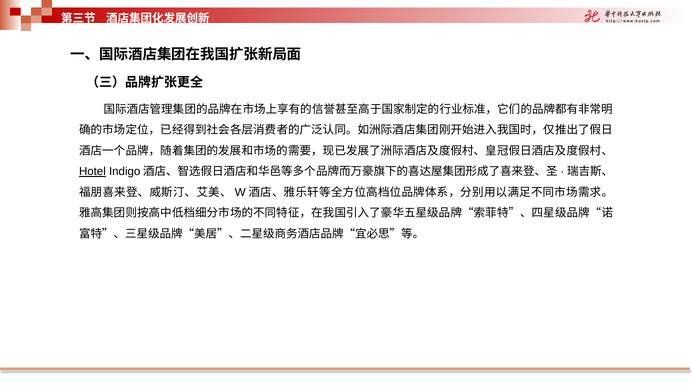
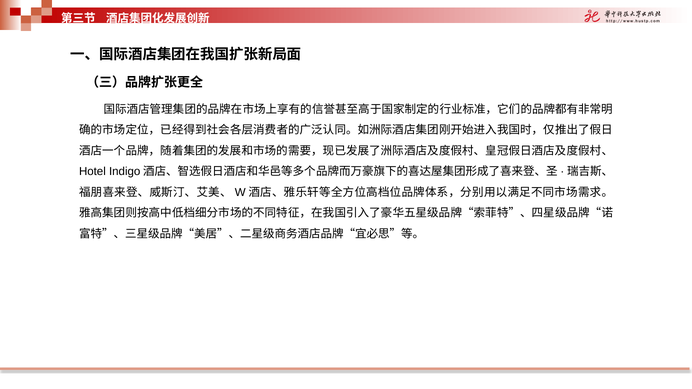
Hotel underline: present -> none
